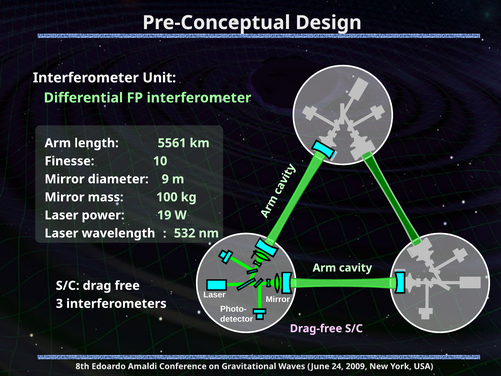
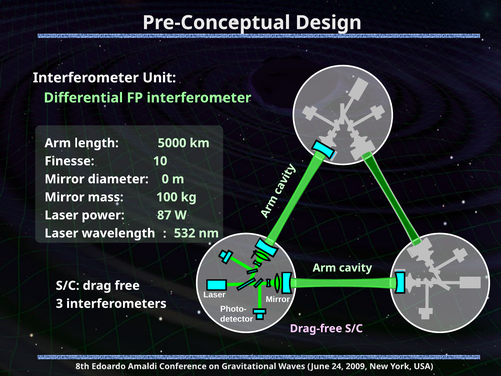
5561: 5561 -> 5000
9: 9 -> 0
19: 19 -> 87
